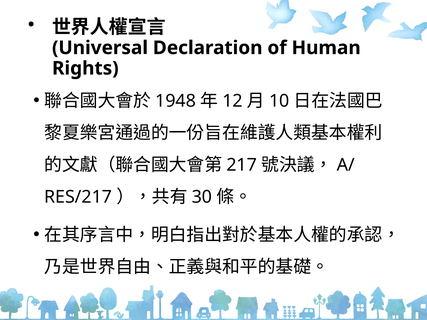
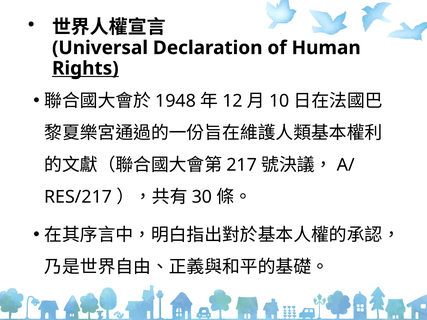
Rights underline: none -> present
